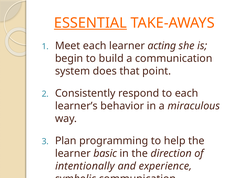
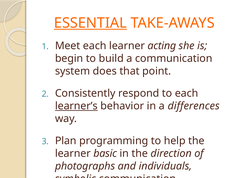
learner’s underline: none -> present
miraculous: miraculous -> differences
intentionally: intentionally -> photographs
experience: experience -> individuals
